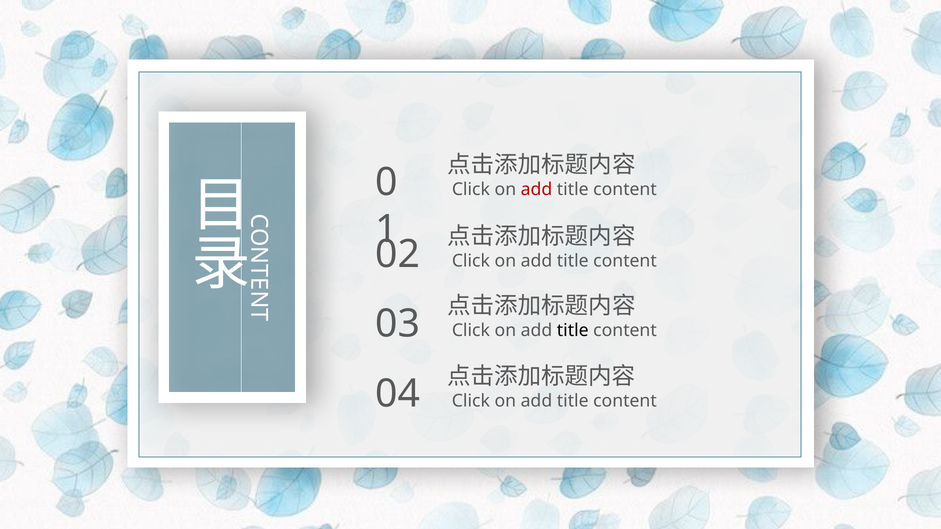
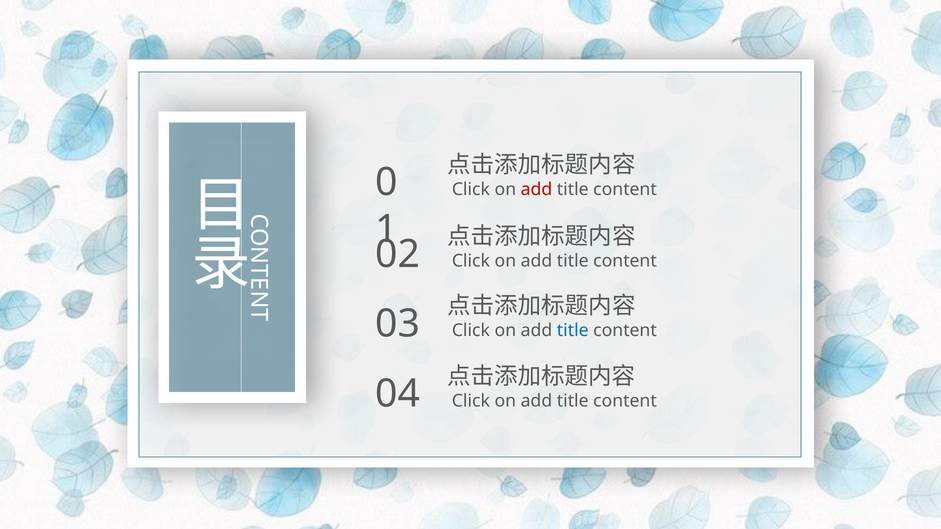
title at (573, 331) colour: black -> blue
